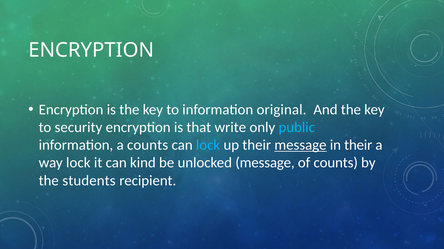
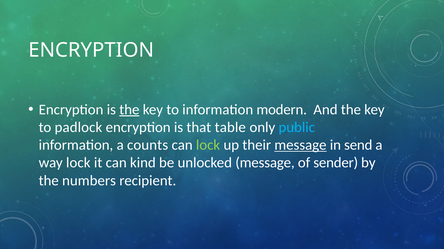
the at (129, 110) underline: none -> present
original: original -> modern
security: security -> padlock
write: write -> table
lock at (208, 145) colour: light blue -> light green
in their: their -> send
of counts: counts -> sender
students: students -> numbers
